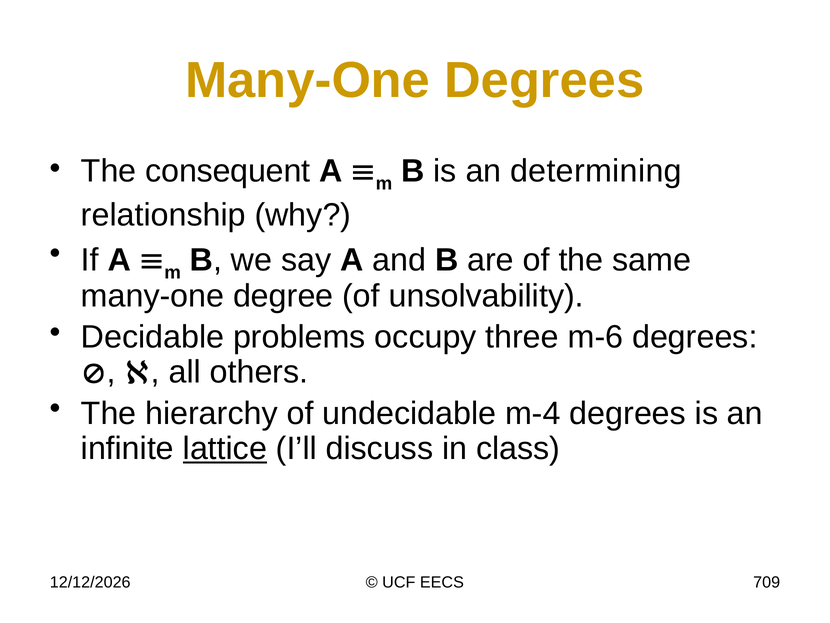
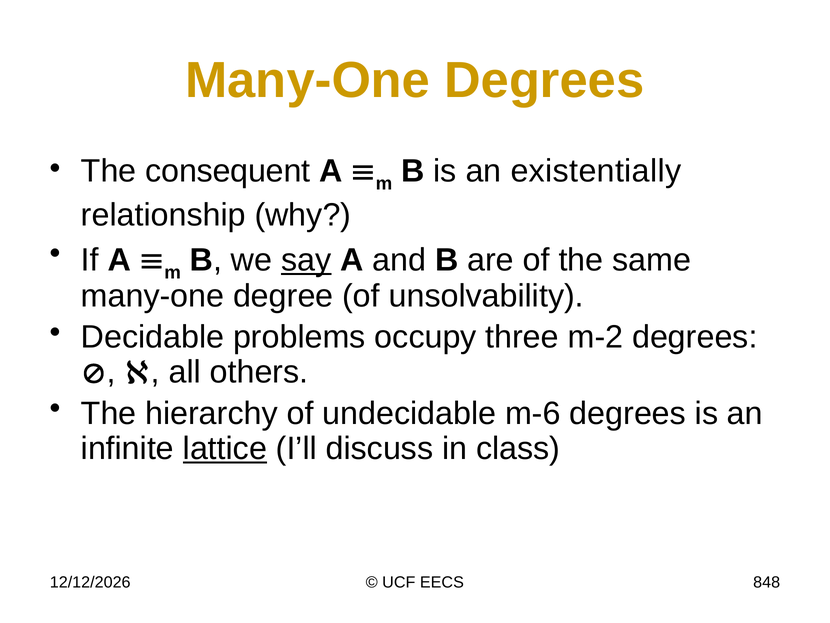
determining: determining -> existentially
say underline: none -> present
m-6: m-6 -> m-2
m-4: m-4 -> m-6
709: 709 -> 848
